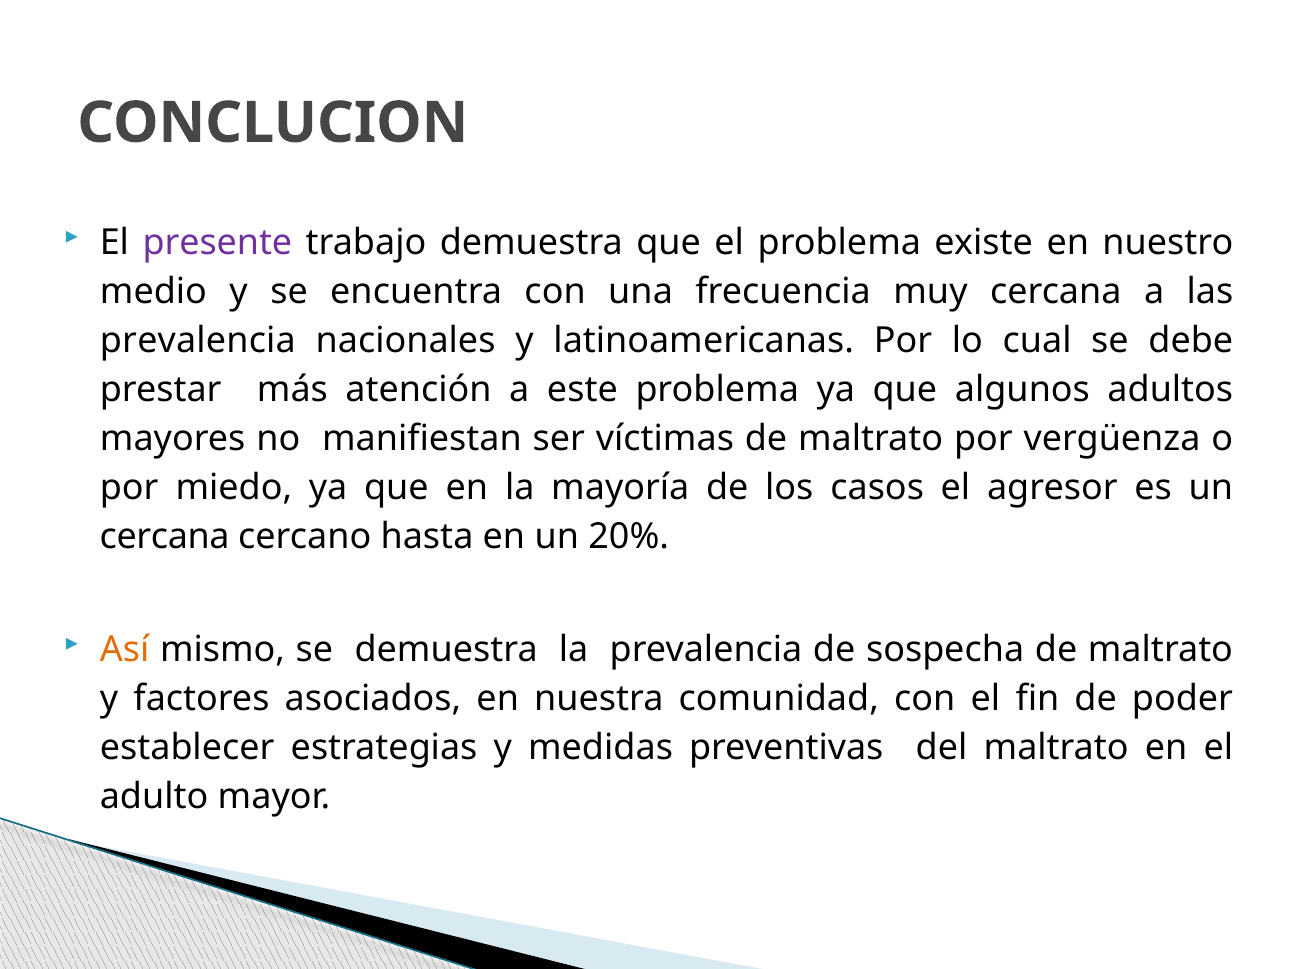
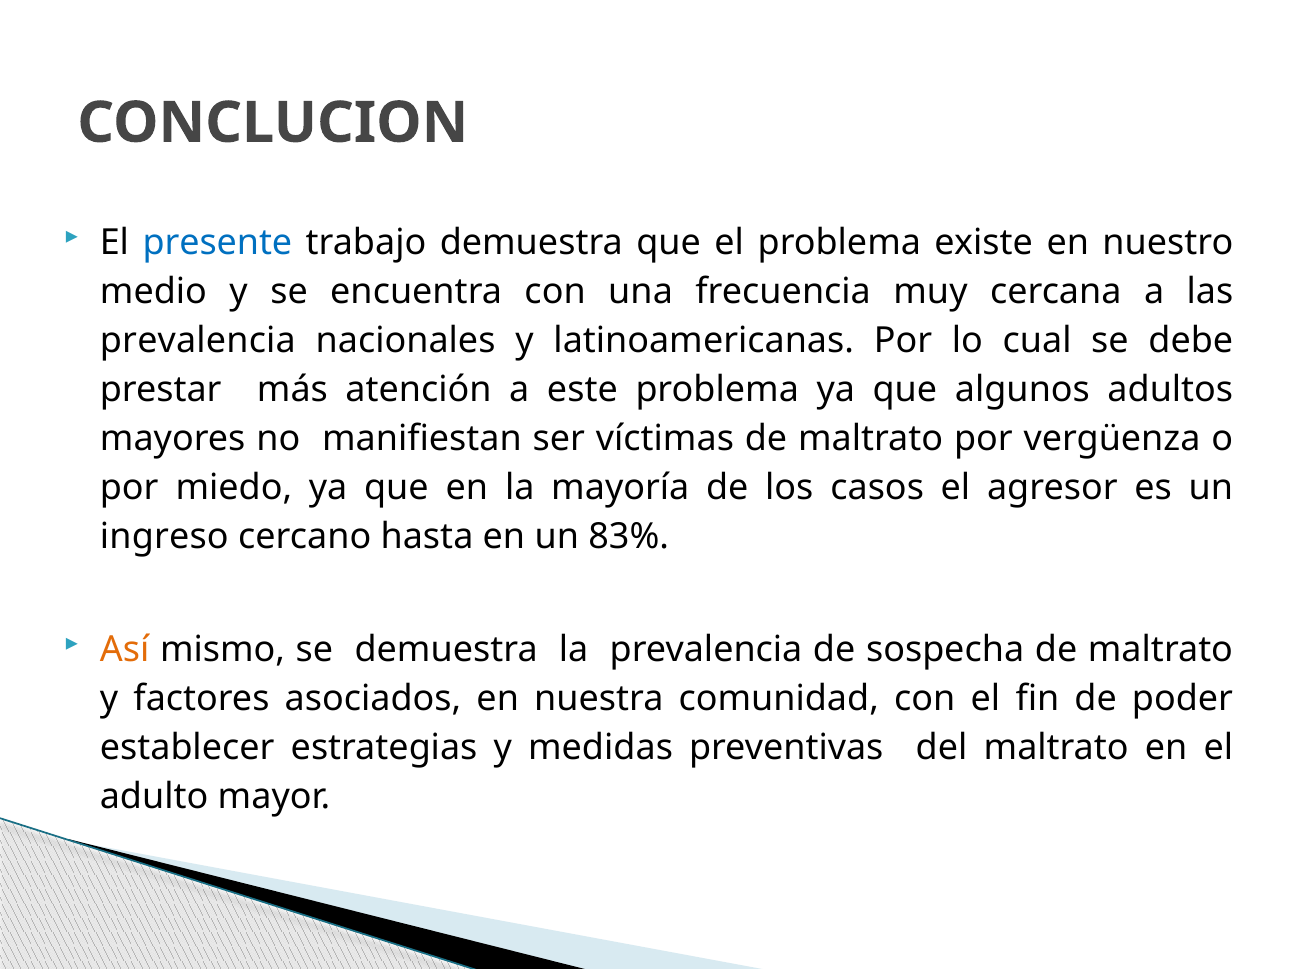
presente colour: purple -> blue
cercana at (165, 537): cercana -> ingreso
20%: 20% -> 83%
